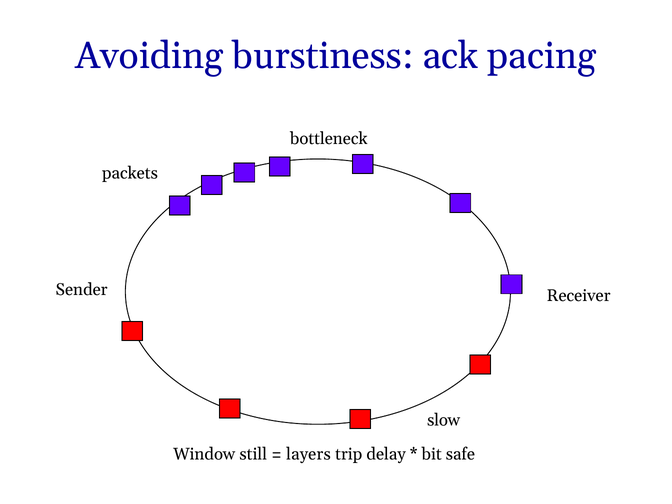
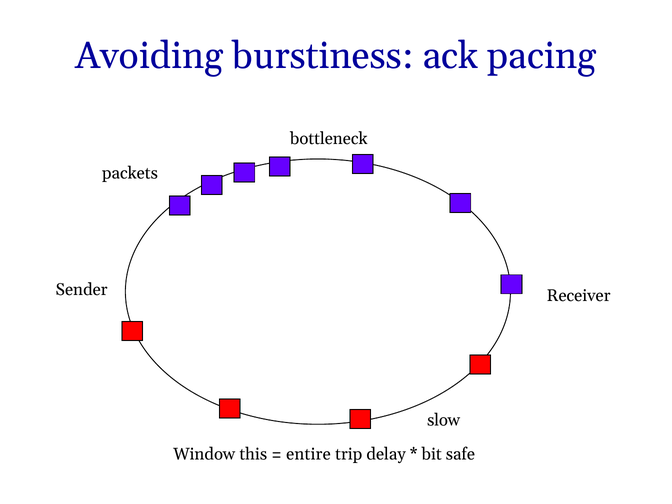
still: still -> this
layers: layers -> entire
